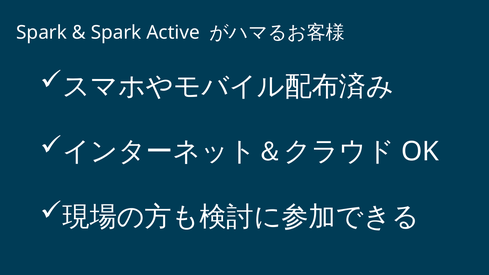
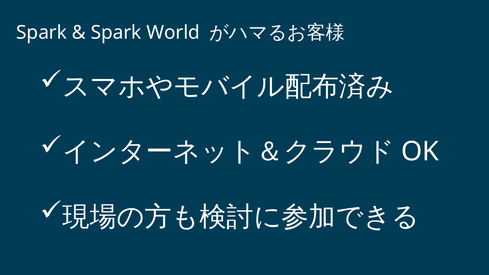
Active: Active -> World
